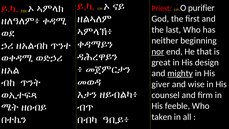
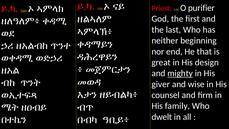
nor underline: present -> none
feeble: feeble -> family
taken: taken -> dwelt
